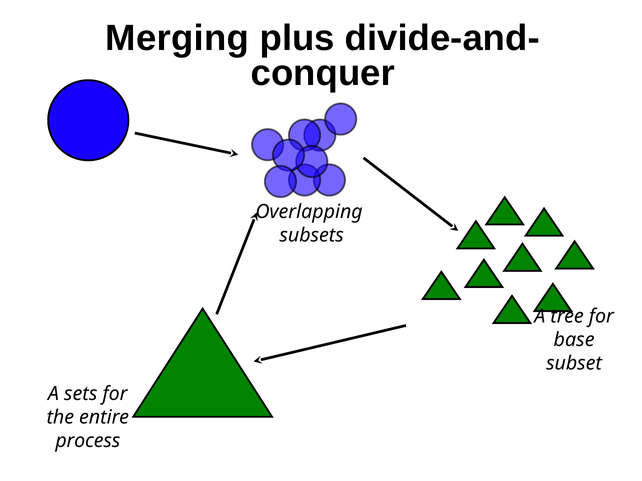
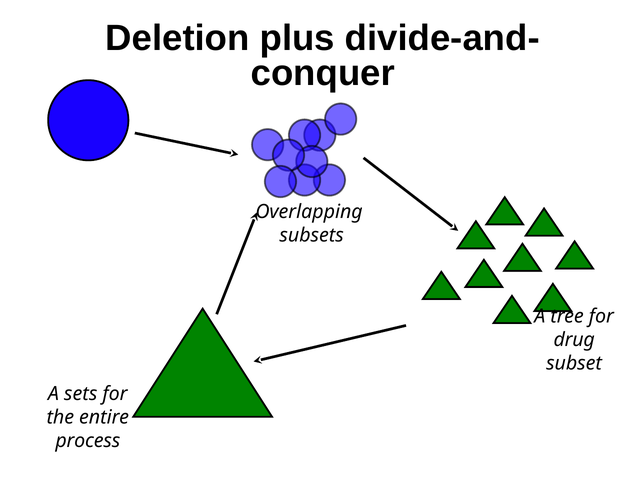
Merging: Merging -> Deletion
base: base -> drug
